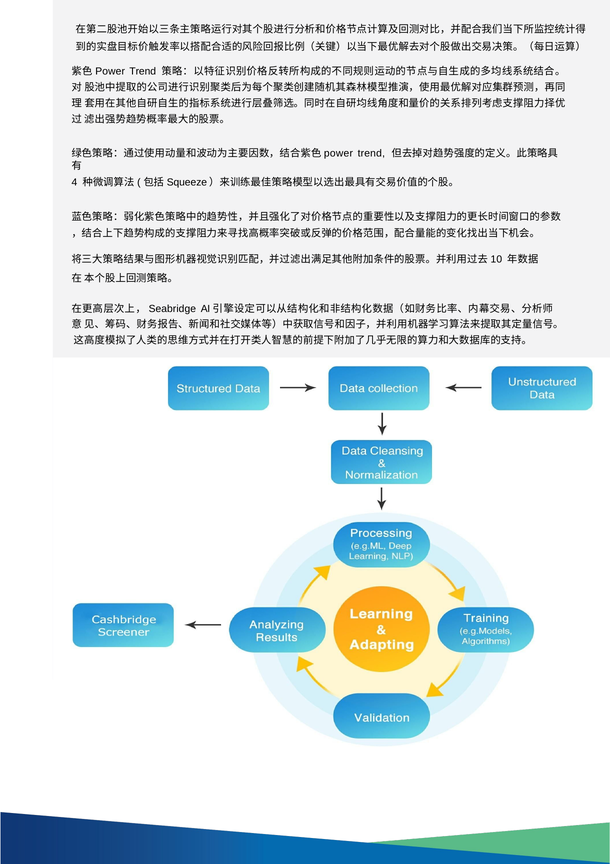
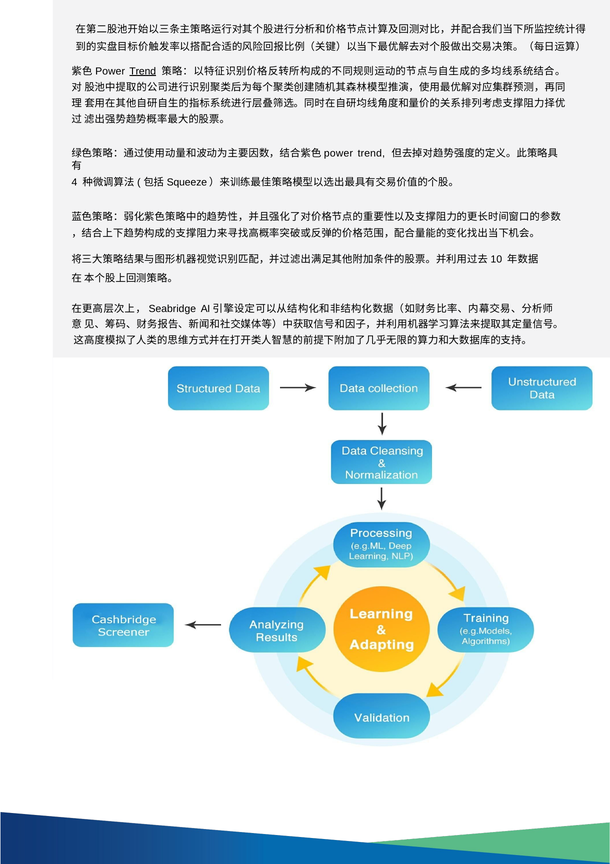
Trend at (143, 71) underline: none -> present
